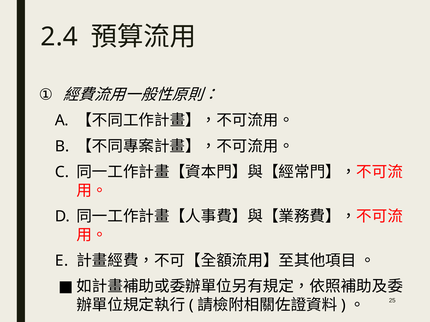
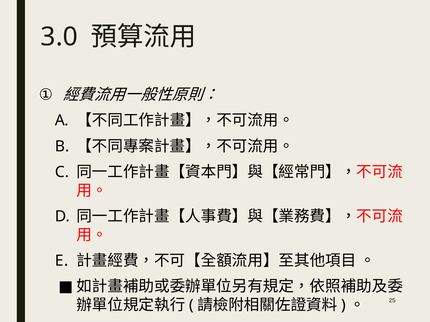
2.4: 2.4 -> 3.0
